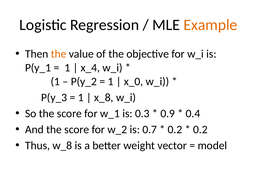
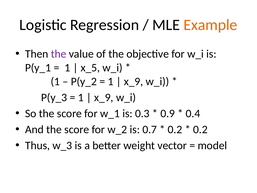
the at (59, 54) colour: orange -> purple
x_4: x_4 -> x_5
x_0 at (134, 81): x_0 -> x_9
x_8 at (104, 97): x_8 -> x_9
w_8: w_8 -> w_3
